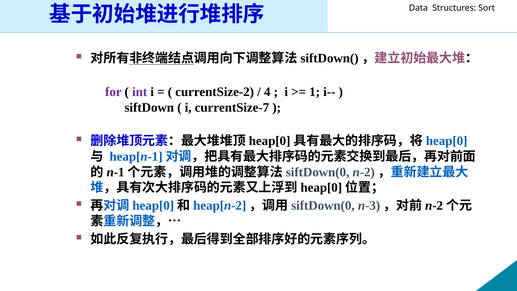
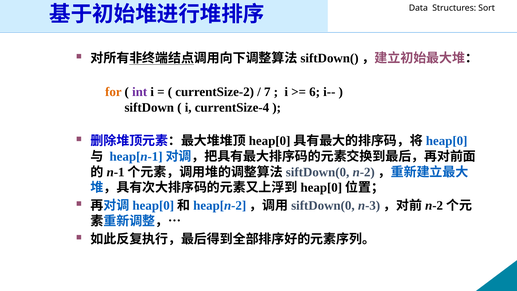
for colour: purple -> orange
4: 4 -> 7
1: 1 -> 6
currentSize-7: currentSize-7 -> currentSize-4
